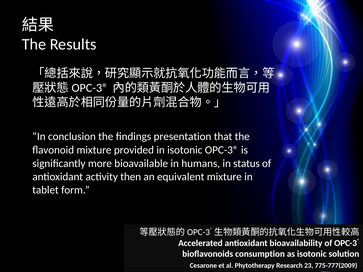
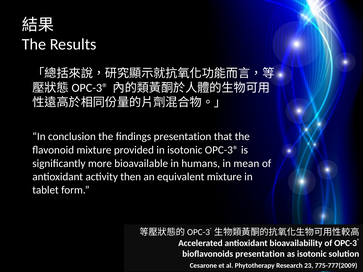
status: status -> mean
bioflavonoids consumption: consumption -> presentation
